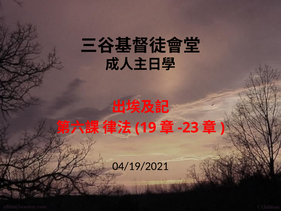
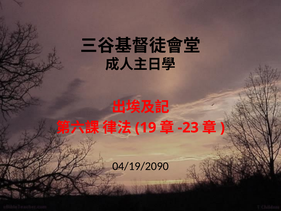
04/19/2021: 04/19/2021 -> 04/19/2090
